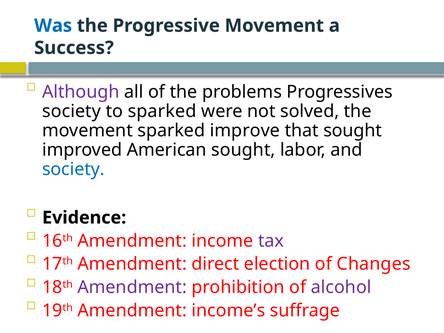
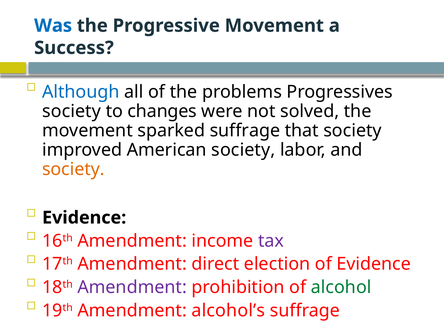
Although colour: purple -> blue
to sparked: sparked -> changes
sparked improve: improve -> suffrage
that sought: sought -> society
American sought: sought -> society
society at (73, 169) colour: blue -> orange
of Changes: Changes -> Evidence
alcohol colour: purple -> green
income’s: income’s -> alcohol’s
